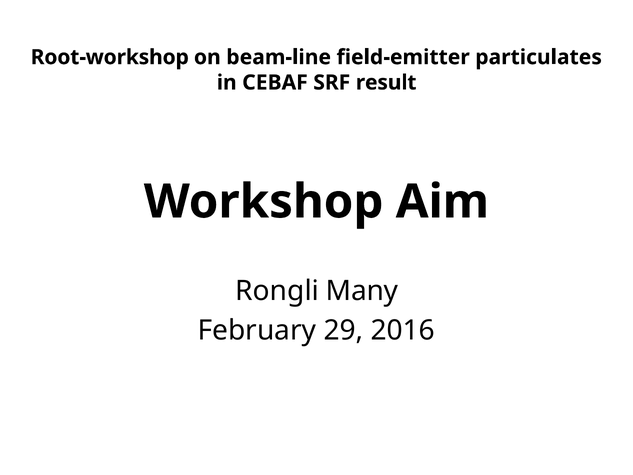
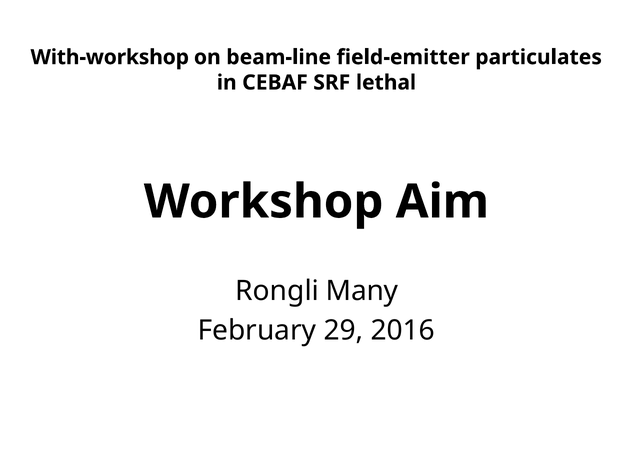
Root-workshop: Root-workshop -> With-workshop
result: result -> lethal
